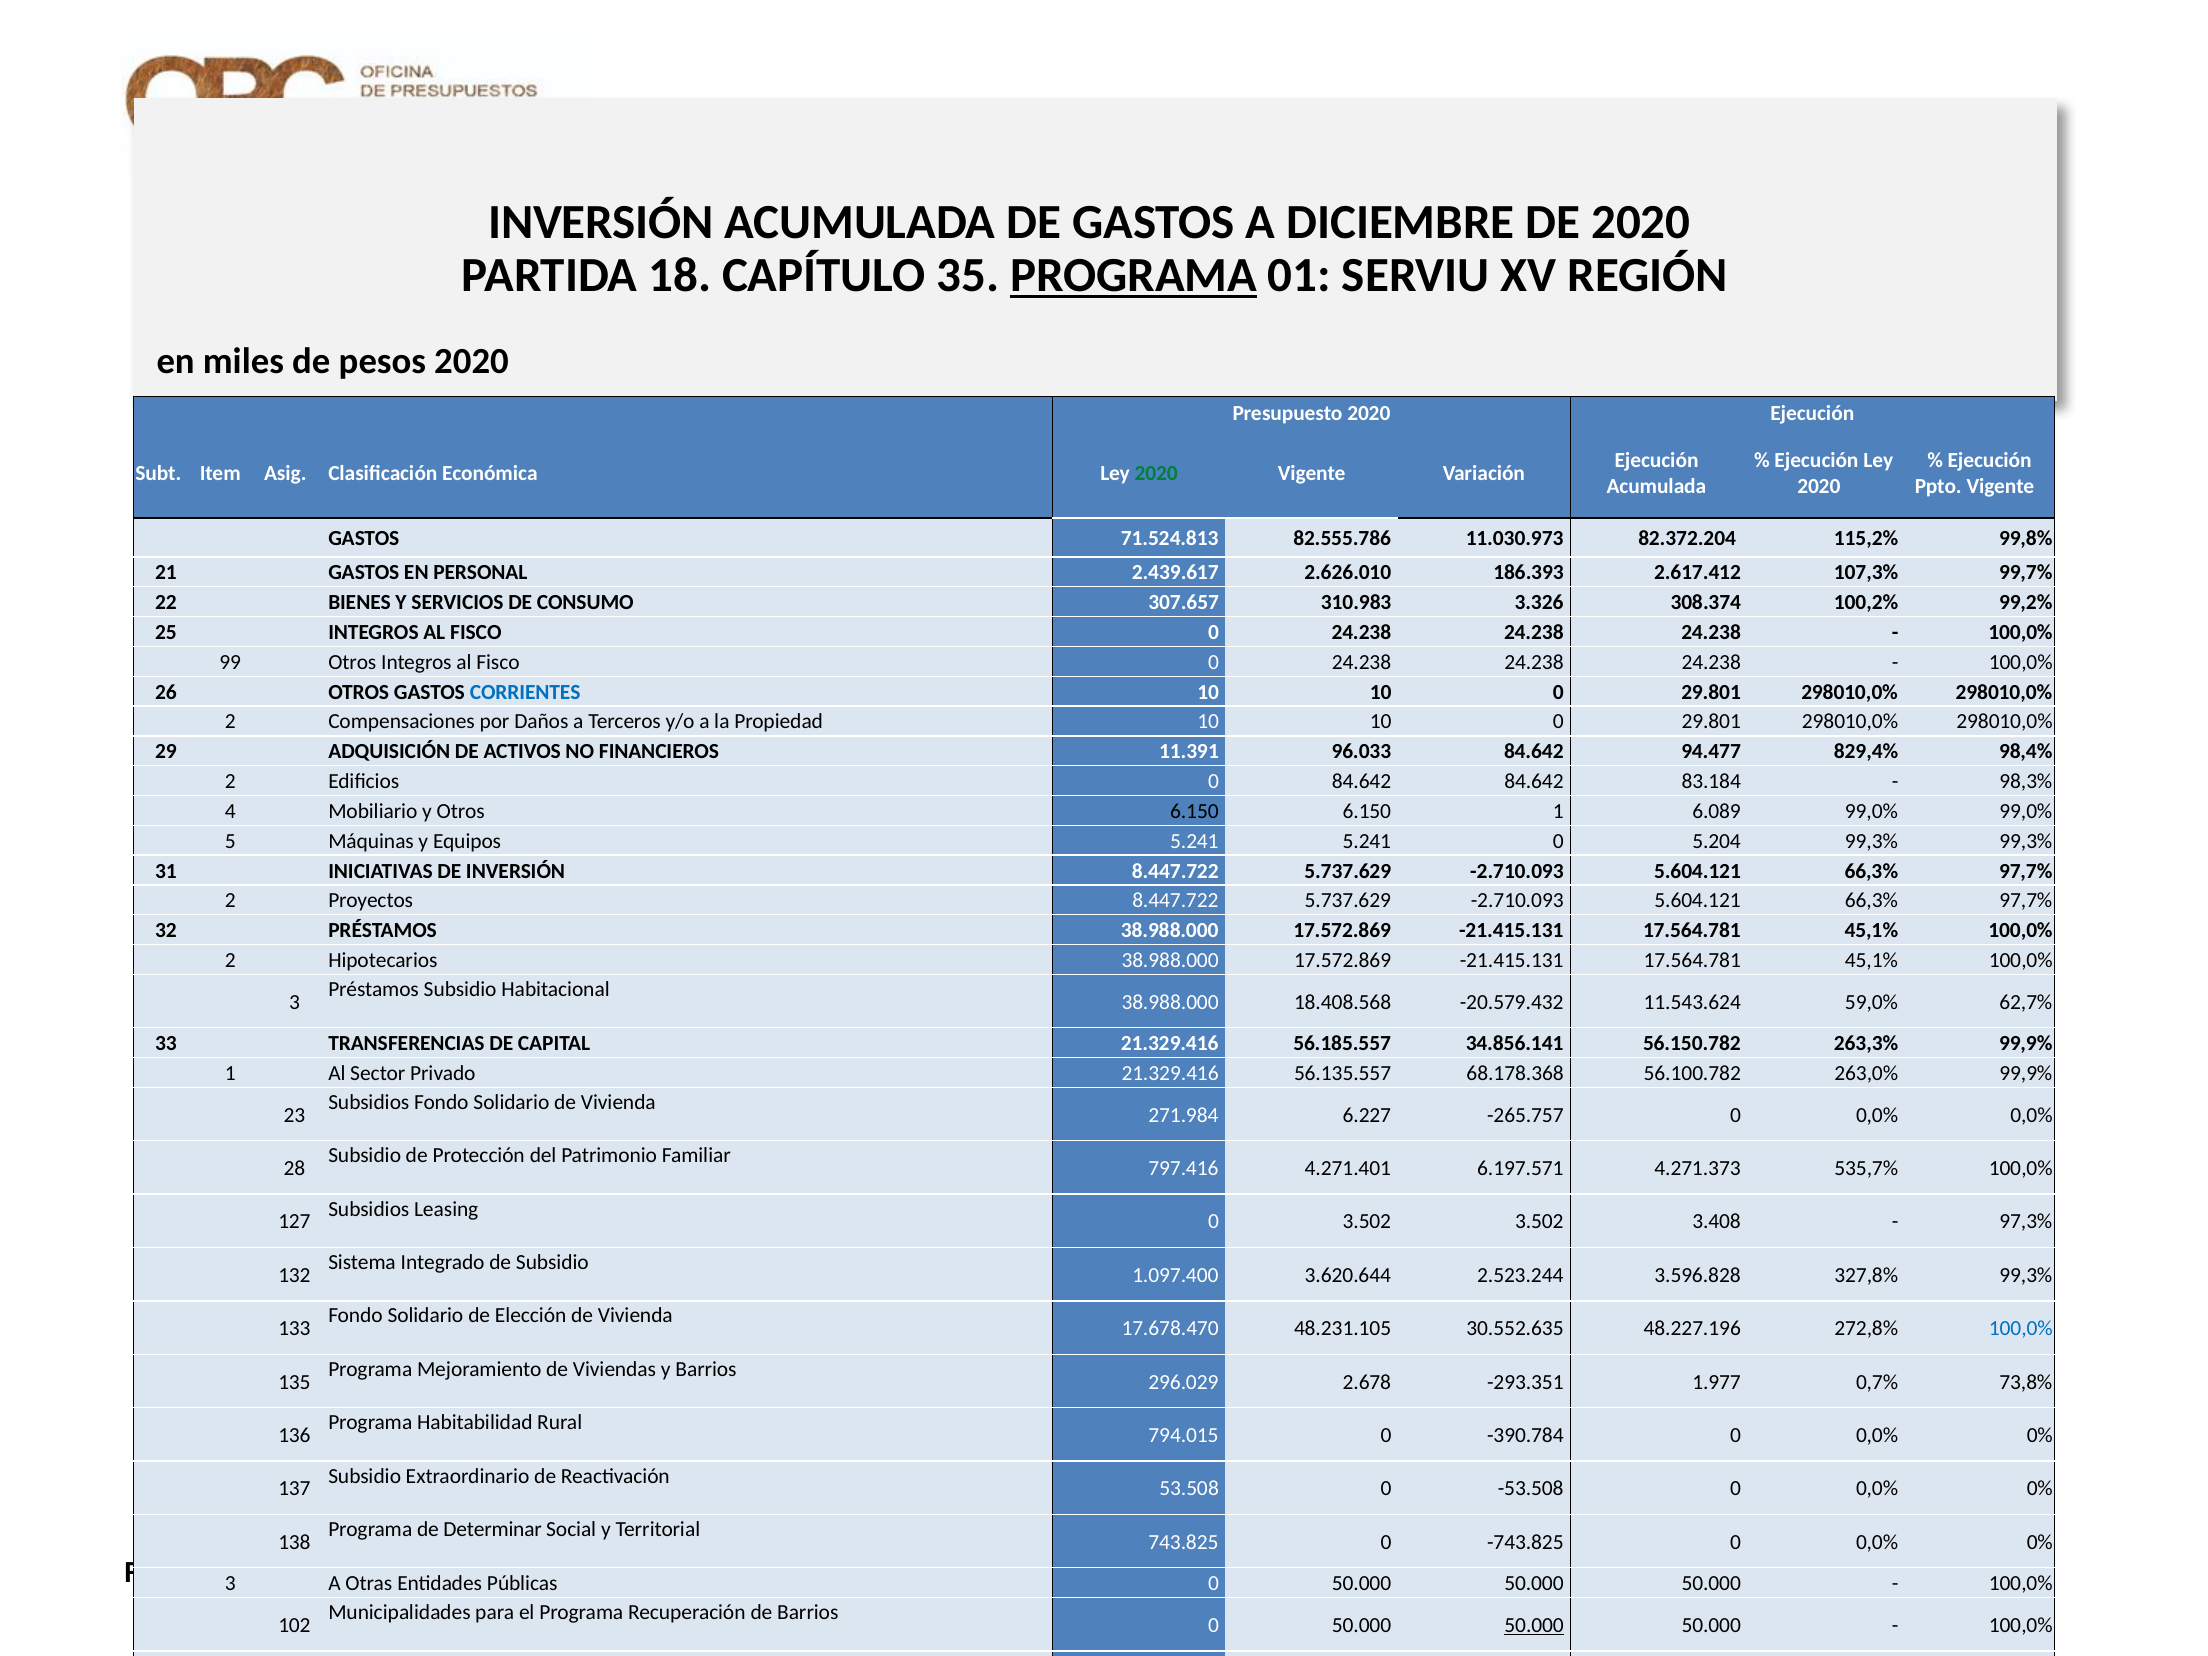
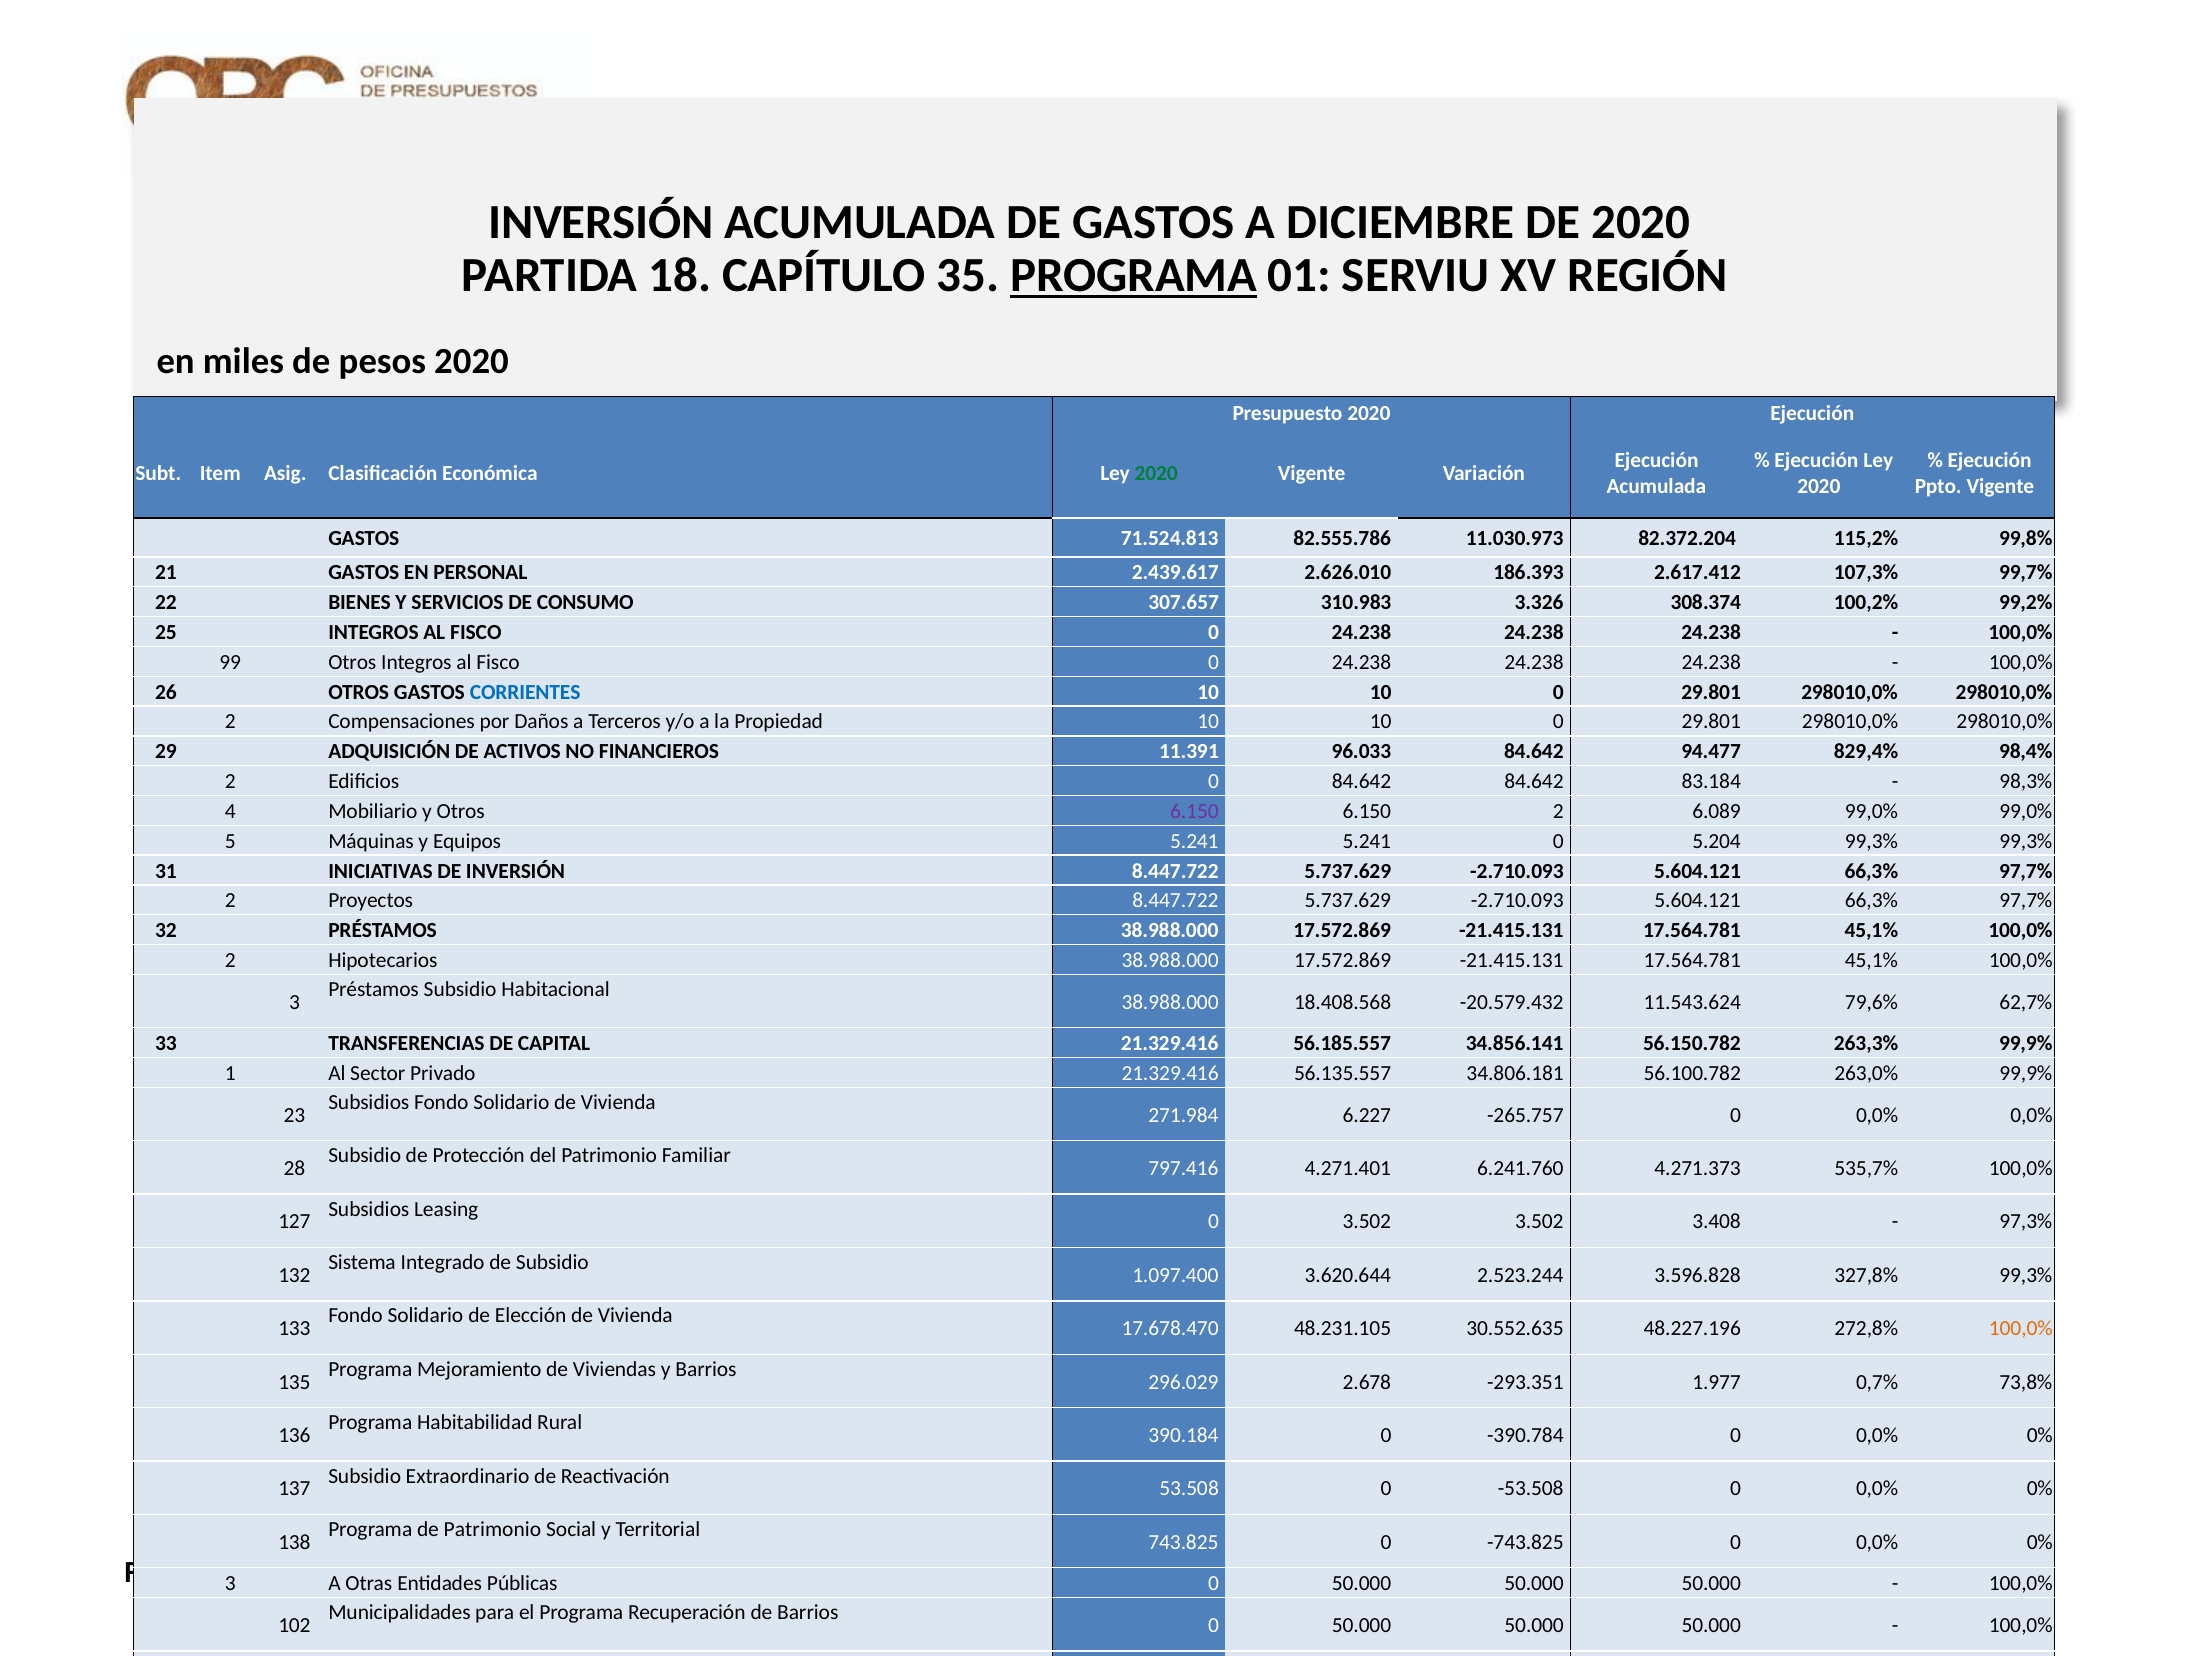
6.150 at (1194, 811) colour: black -> purple
6.150 1: 1 -> 2
59,0%: 59,0% -> 79,6%
68.178.368: 68.178.368 -> 34.806.181
6.197.571: 6.197.571 -> 6.241.760
100,0% at (2021, 1329) colour: blue -> orange
794.015: 794.015 -> 390.184
de Determinar: Determinar -> Patrimonio
50.000 at (1534, 1625) underline: present -> none
